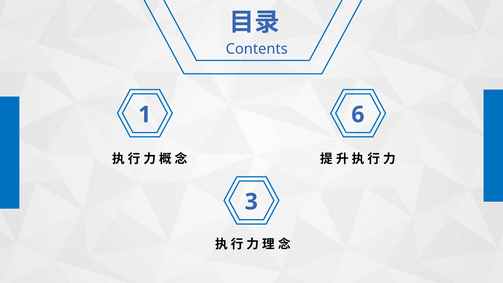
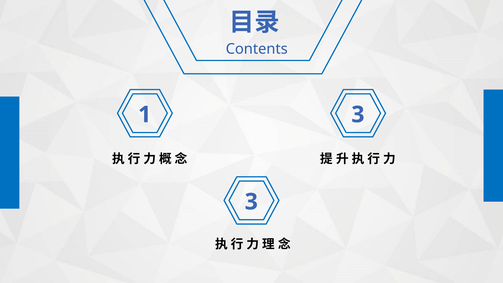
1 6: 6 -> 3
